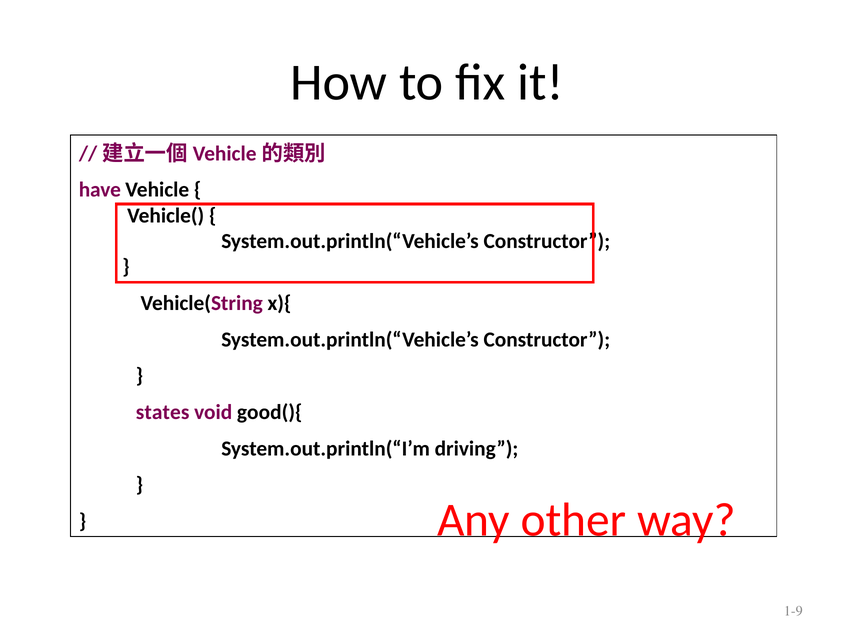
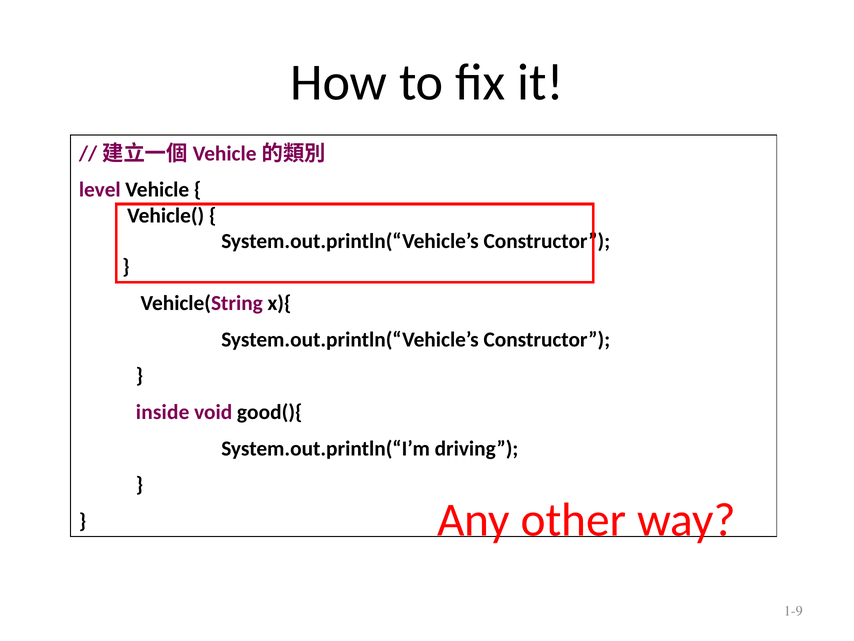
have: have -> level
states: states -> inside
